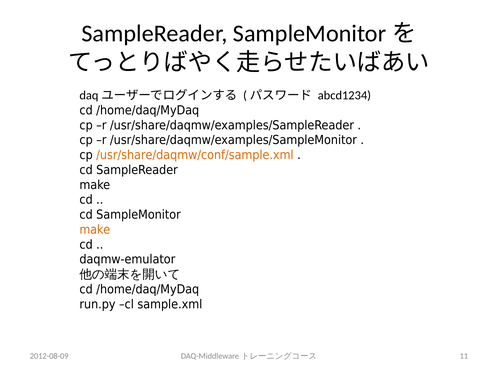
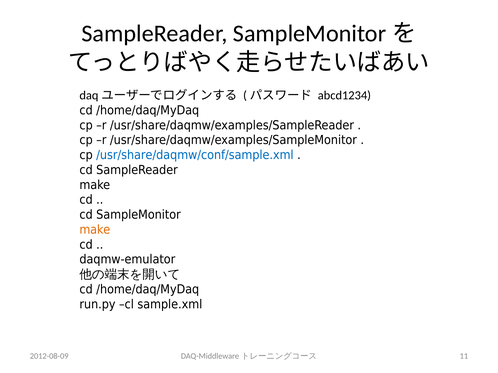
/usr/share/daqmw/conf/sample.xml colour: orange -> blue
